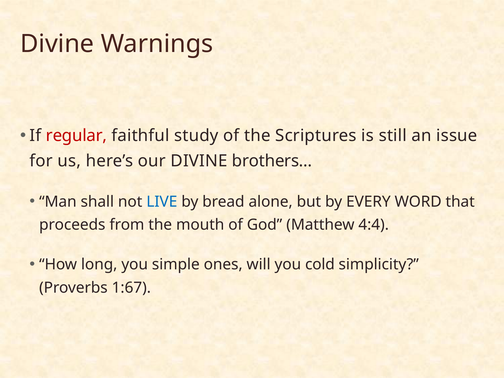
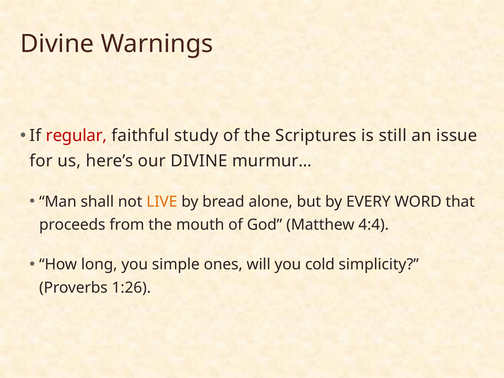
brothers…: brothers… -> murmur…
LIVE colour: blue -> orange
1:67: 1:67 -> 1:26
